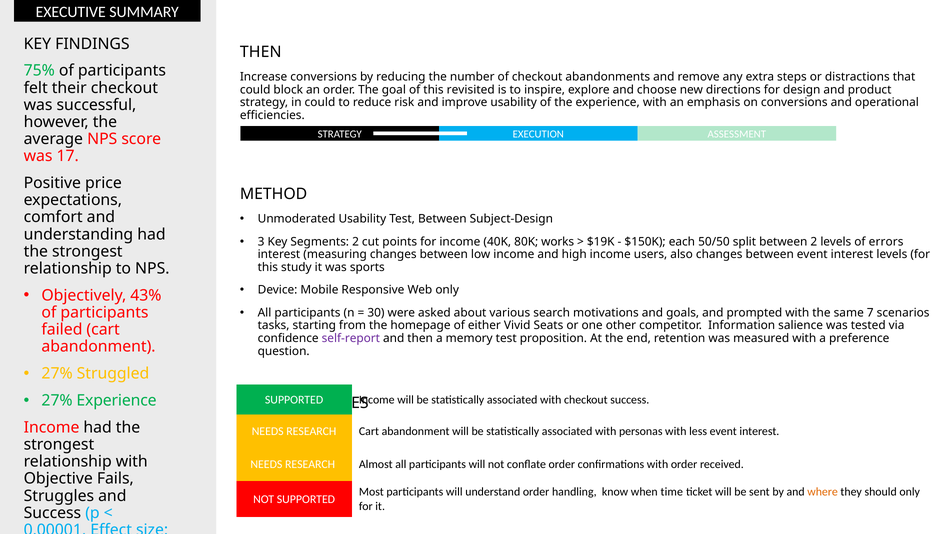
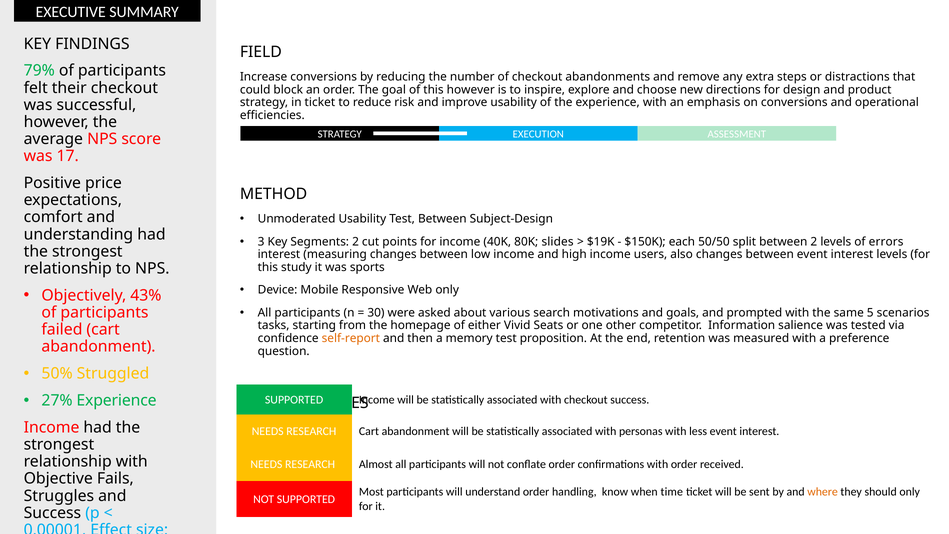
THEN at (261, 52): THEN -> FIELD
75%: 75% -> 79%
this revisited: revisited -> however
in could: could -> ticket
works: works -> slides
7: 7 -> 5
self-report colour: purple -> orange
27% at (57, 373): 27% -> 50%
